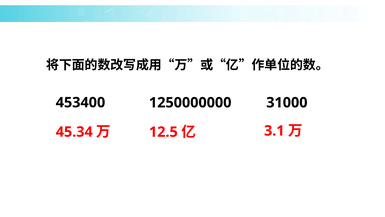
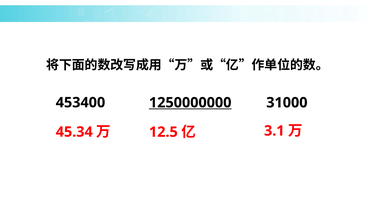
1250000000 underline: none -> present
